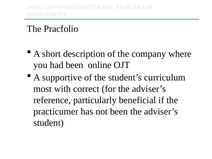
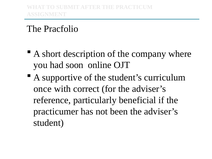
had been: been -> soon
most: most -> once
